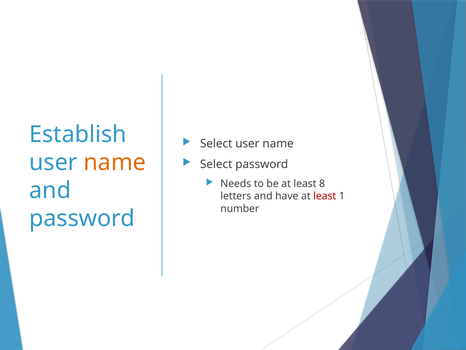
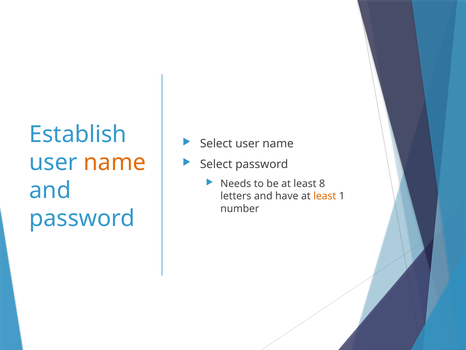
least at (325, 196) colour: red -> orange
